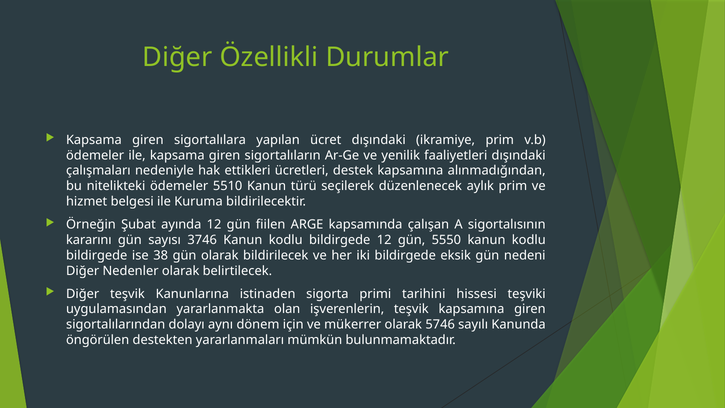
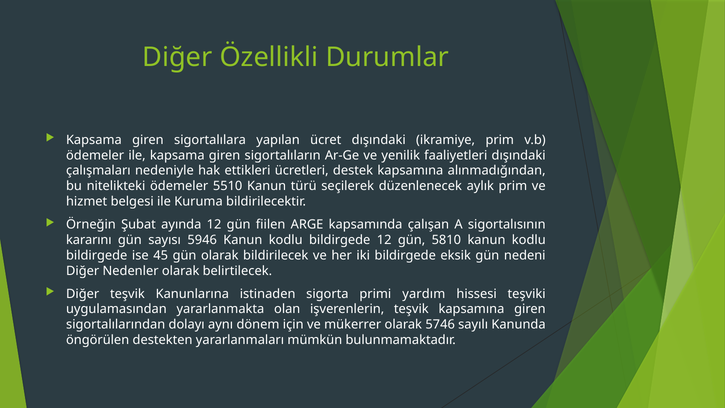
3746: 3746 -> 5946
5550: 5550 -> 5810
38: 38 -> 45
tarihini: tarihini -> yardım
